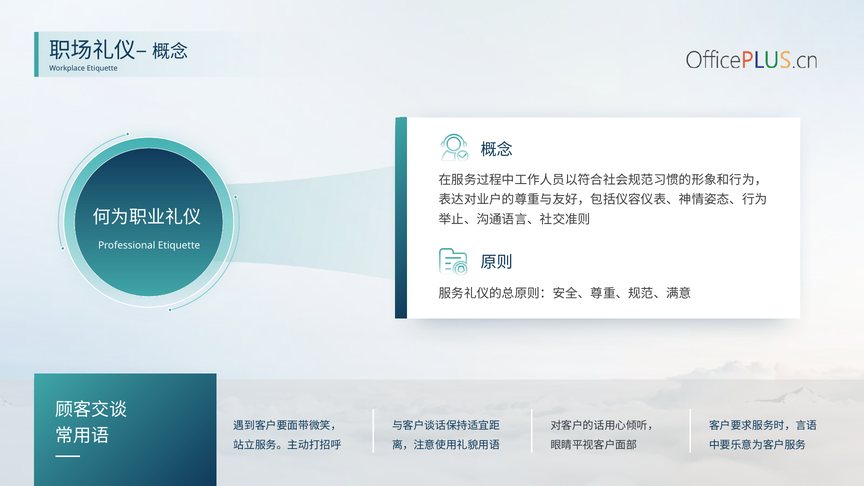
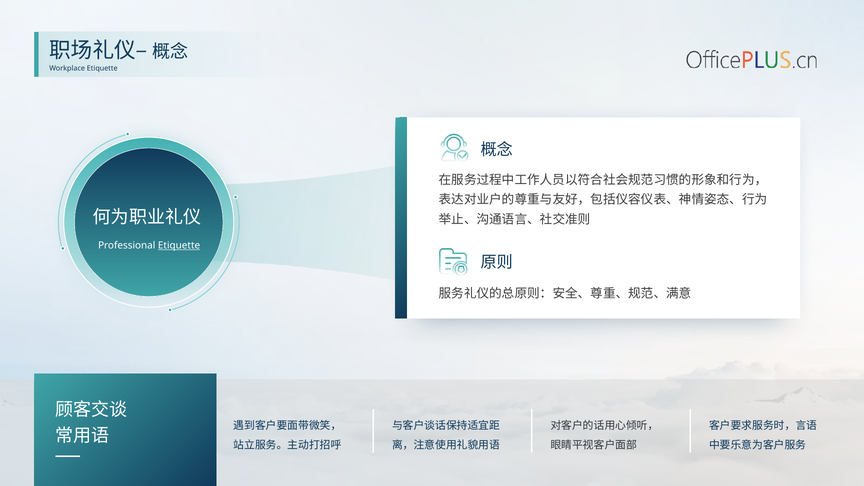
Etiquette at (179, 245) underline: none -> present
